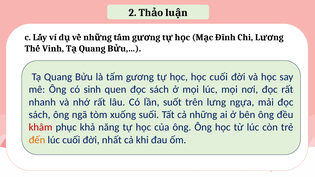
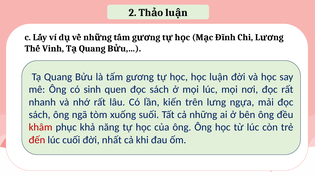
học cuối: cuối -> luận
suốt: suốt -> kiến
đến colour: orange -> red
